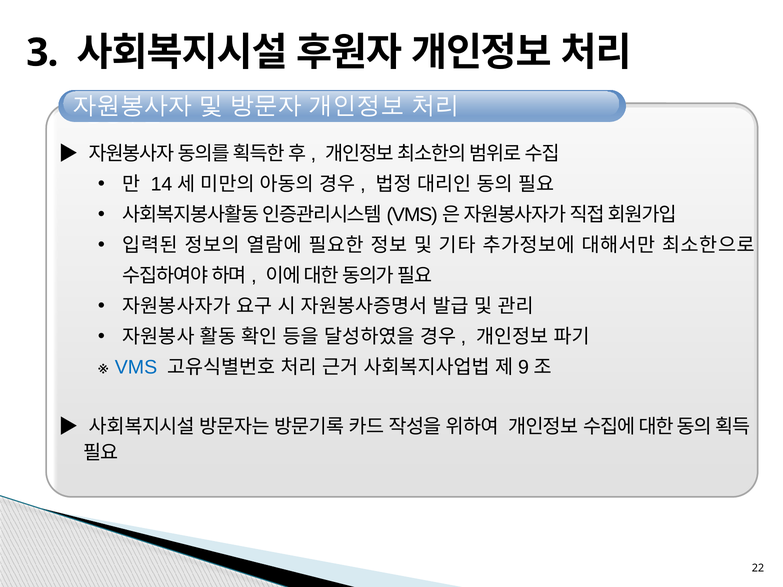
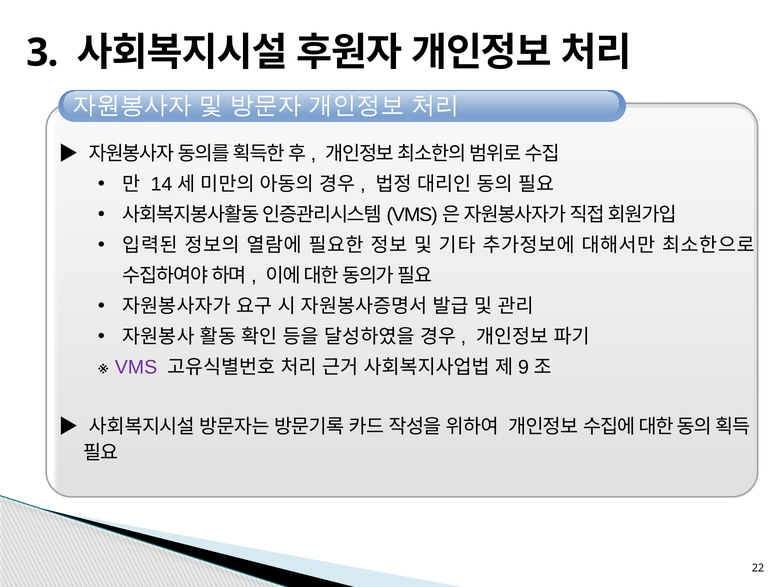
VMS colour: blue -> purple
